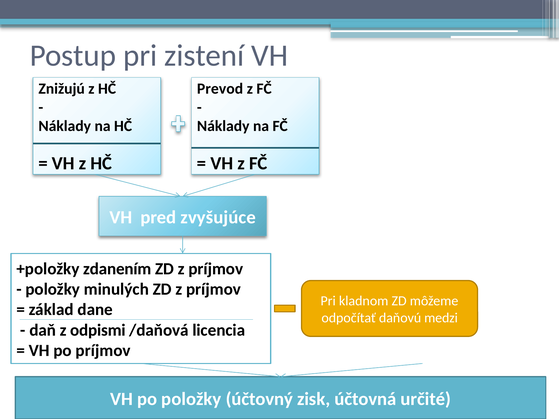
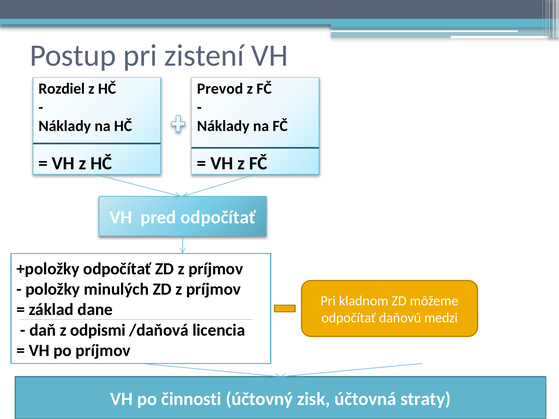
Znižujú: Znižujú -> Rozdiel
pred zvyšujúce: zvyšujúce -> odpočítať
+položky zdanením: zdanením -> odpočítať
po položky: položky -> činnosti
určité: určité -> straty
